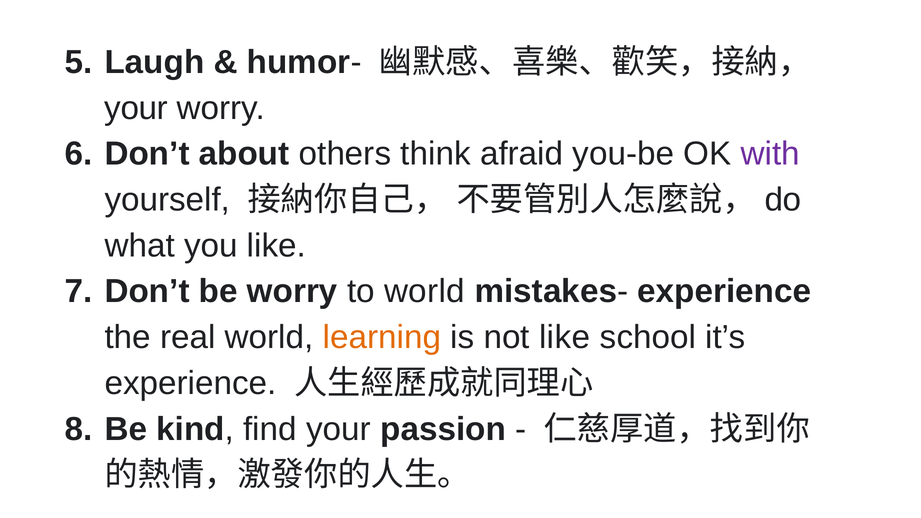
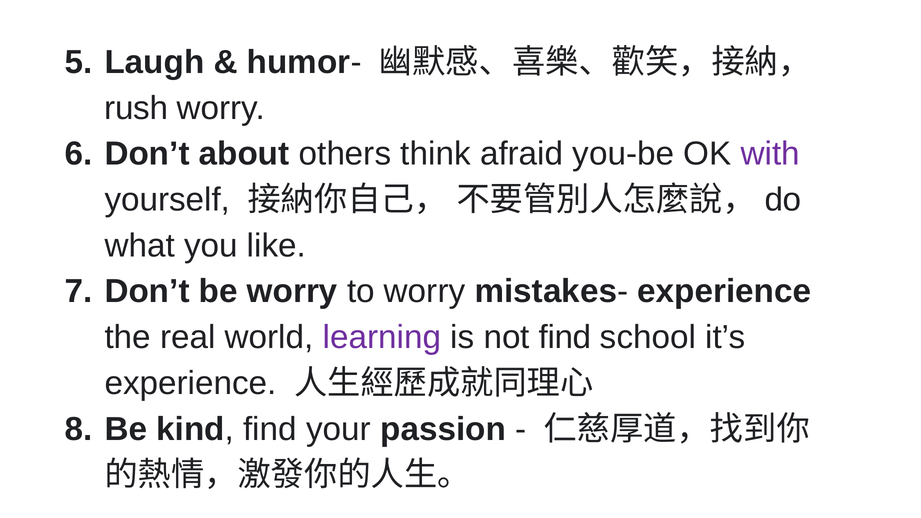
your at (136, 108): your -> rush
to world: world -> worry
learning colour: orange -> purple
not like: like -> find
